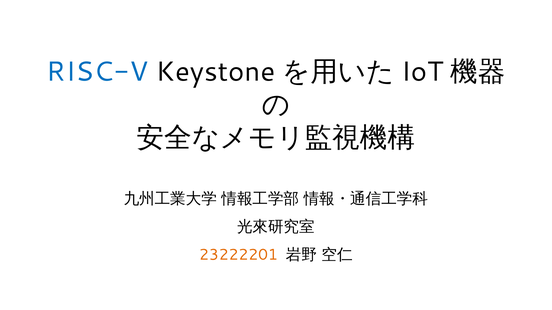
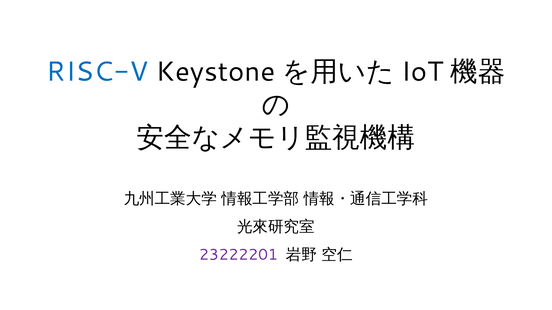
23222201 colour: orange -> purple
